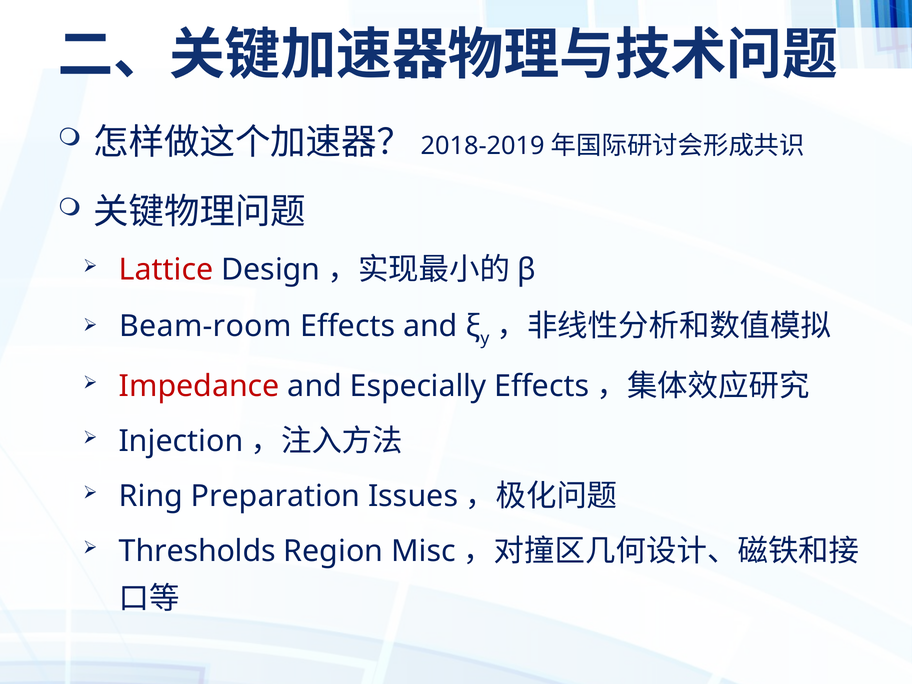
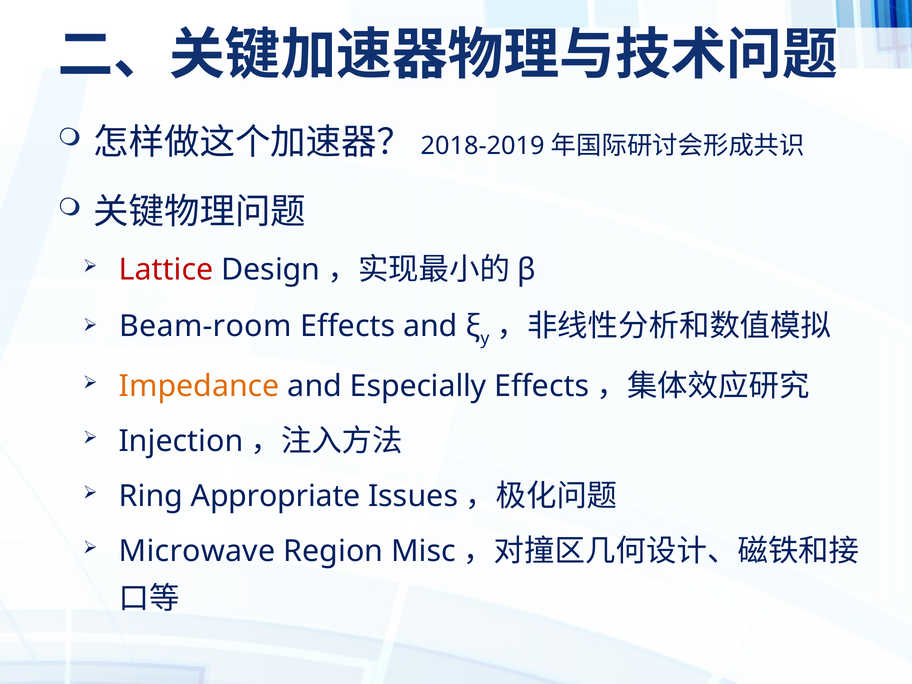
Impedance colour: red -> orange
Preparation: Preparation -> Appropriate
Thresholds: Thresholds -> Microwave
